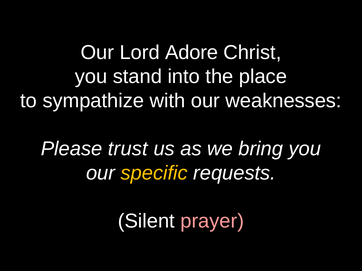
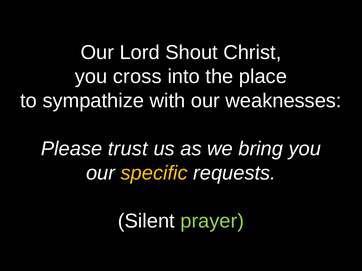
Adore: Adore -> Shout
stand: stand -> cross
prayer colour: pink -> light green
